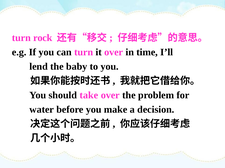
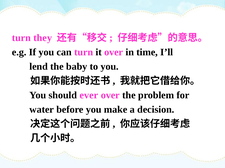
rock: rock -> they
take: take -> ever
